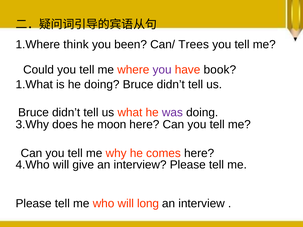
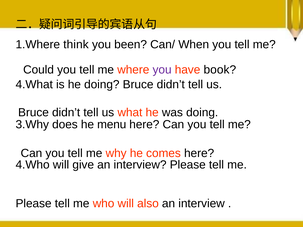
Trees: Trees -> When
1.What: 1.What -> 4.What
was colour: purple -> black
moon: moon -> menu
long: long -> also
